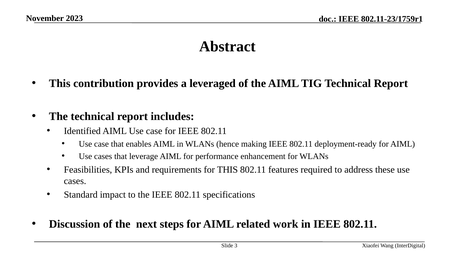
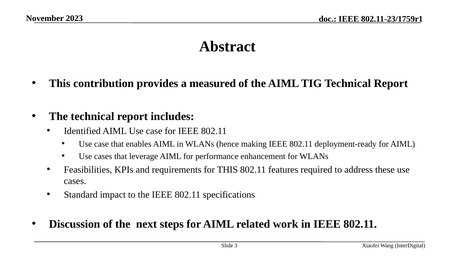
leveraged: leveraged -> measured
